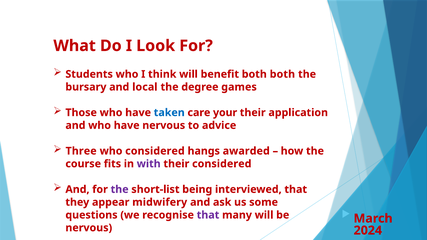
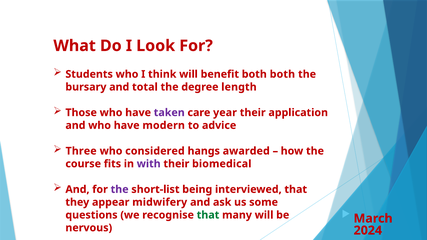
local: local -> total
games: games -> length
taken colour: blue -> purple
your: your -> year
have nervous: nervous -> modern
their considered: considered -> biomedical
that at (208, 215) colour: purple -> green
